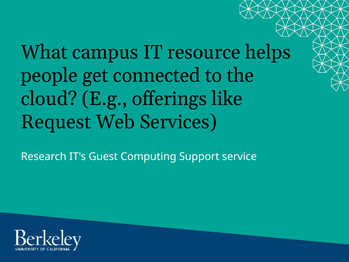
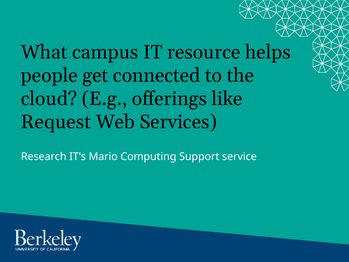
Guest: Guest -> Mario
